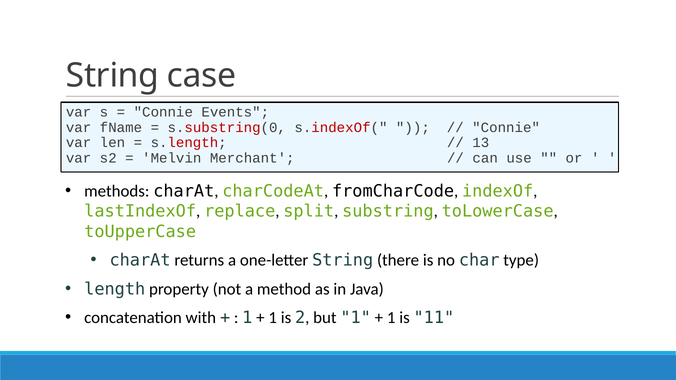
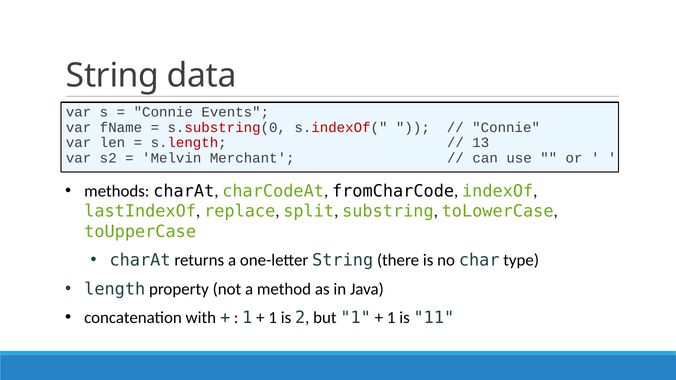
case: case -> data
